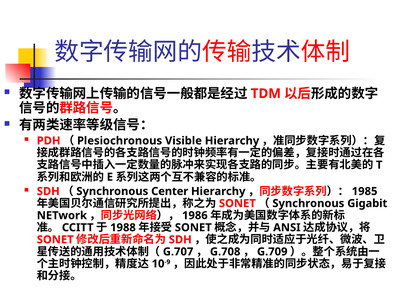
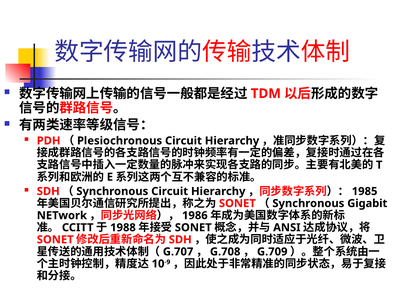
Visible at (183, 141): Visible -> Circuit
Center at (170, 191): Center -> Circuit
